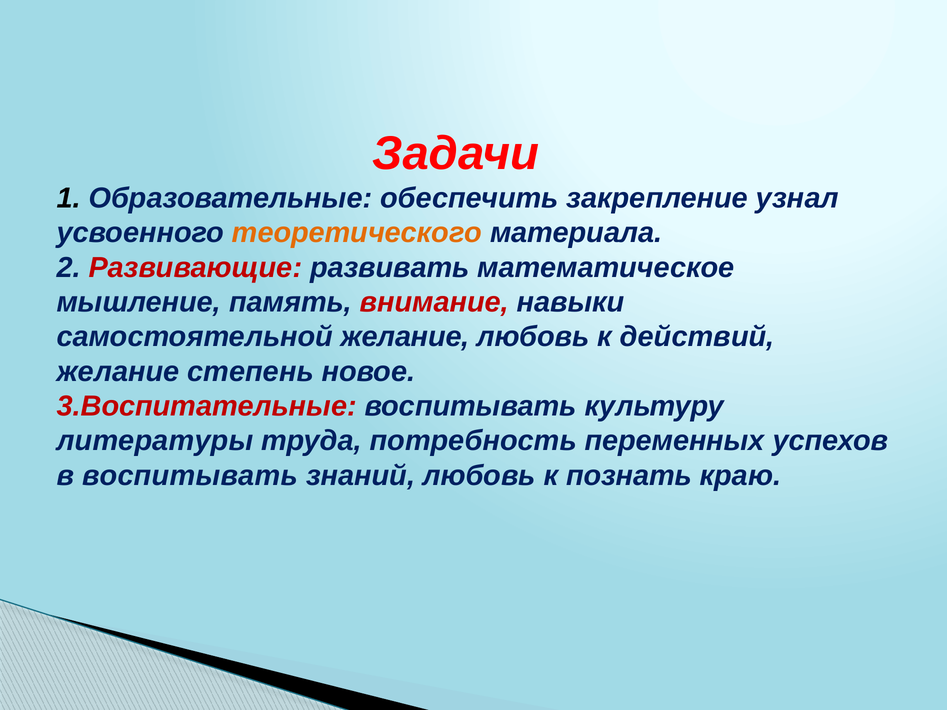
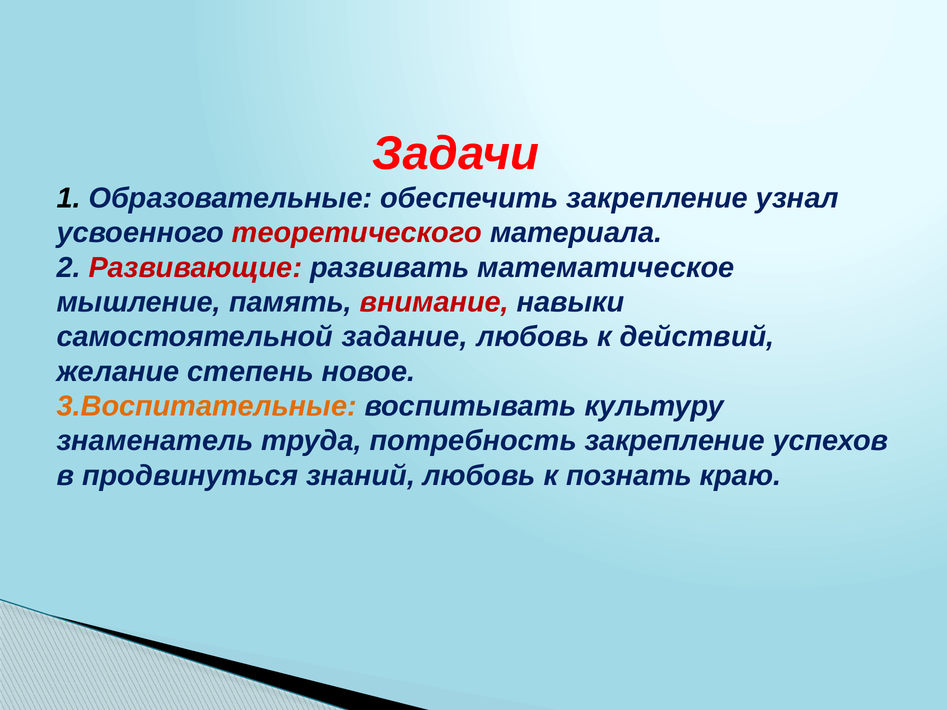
теоретического colour: orange -> red
самостоятельной желание: желание -> задание
3.Воспитательные colour: red -> orange
литературы: литературы -> знаменатель
потребность переменных: переменных -> закрепление
в воспитывать: воспитывать -> продвинуться
